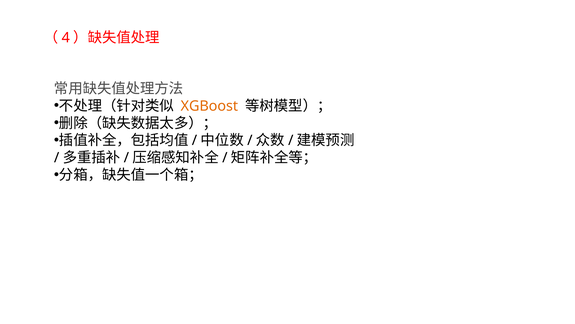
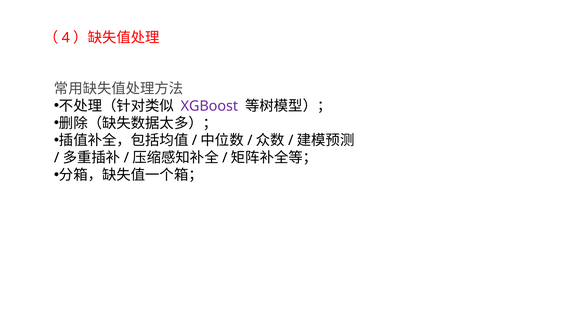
XGBoost colour: orange -> purple
